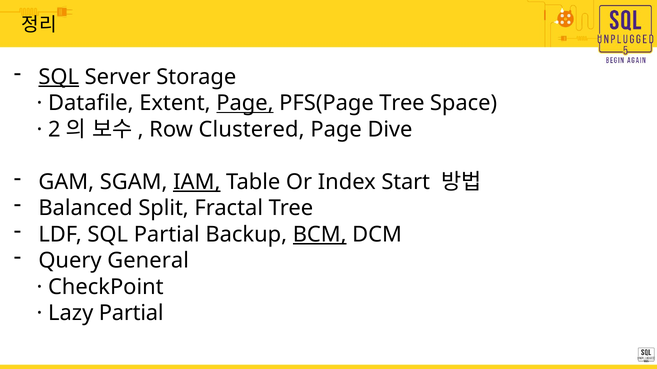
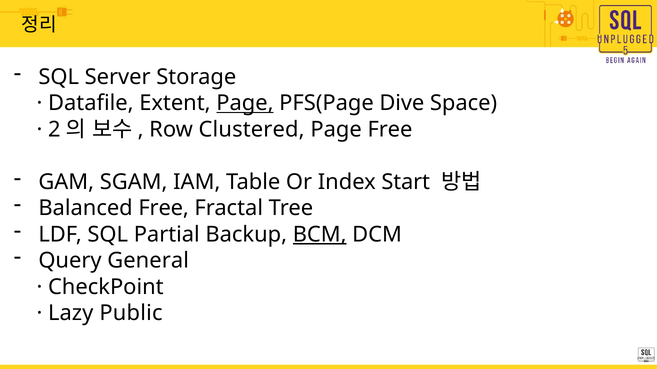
SQL at (59, 77) underline: present -> none
PFS(Page Tree: Tree -> Dive
Page Dive: Dive -> Free
IAM underline: present -> none
Balanced Split: Split -> Free
Lazy Partial: Partial -> Public
